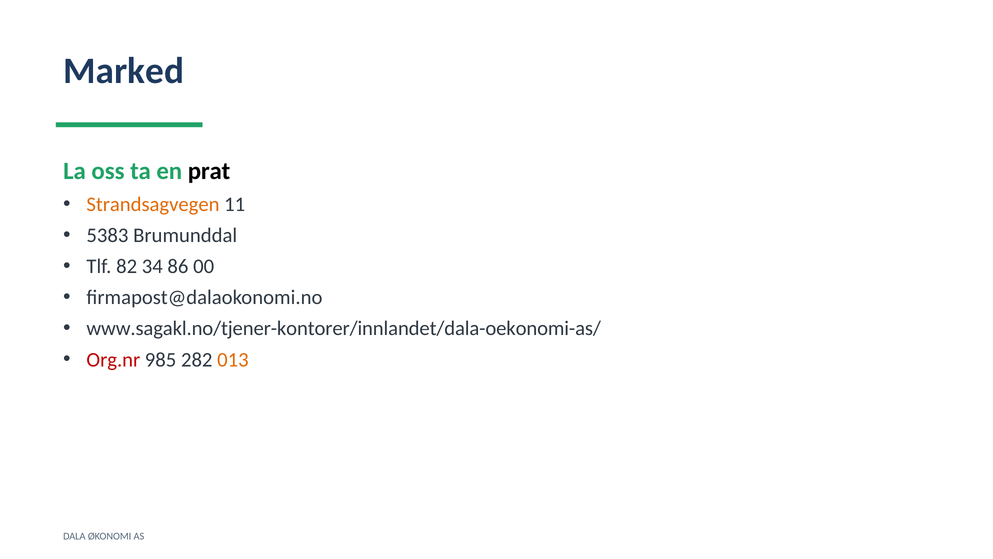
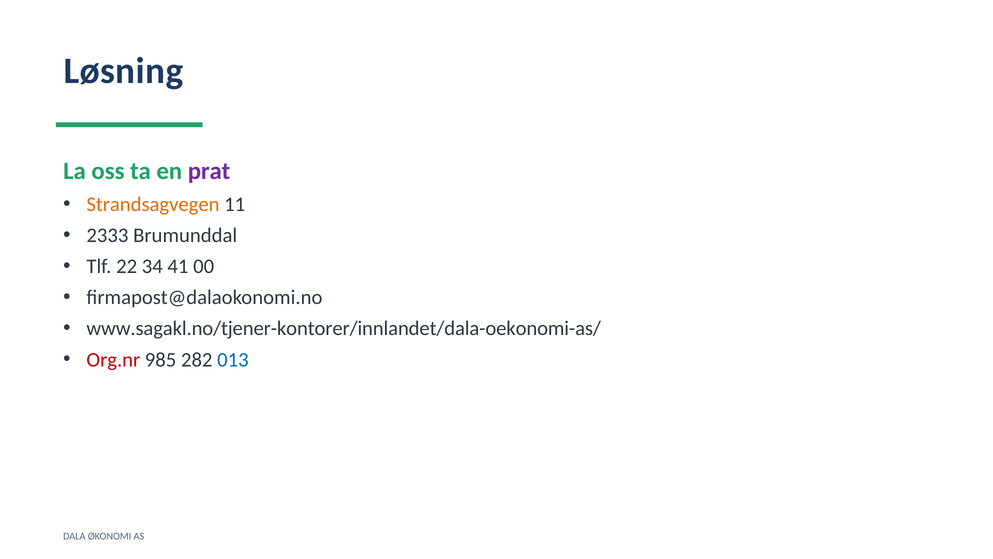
Marked: Marked -> Løsning
prat colour: black -> purple
5383: 5383 -> 2333
82: 82 -> 22
86: 86 -> 41
013 colour: orange -> blue
